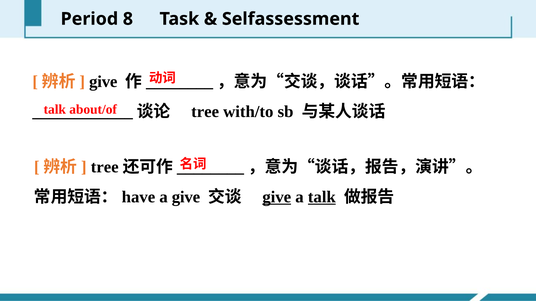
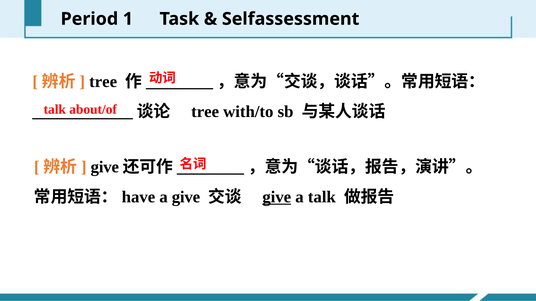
8: 8 -> 1
give at (103, 82): give -> tree
tree at (105, 167): tree -> give
talk at (322, 197) underline: present -> none
